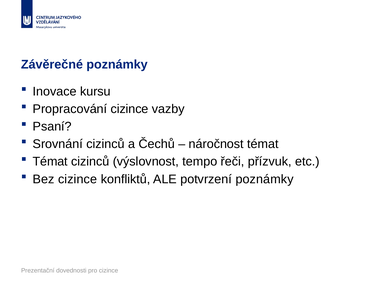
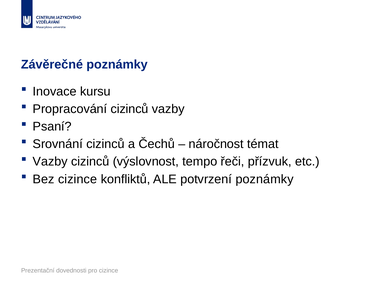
Propracování cizince: cizince -> cizinců
Témat at (50, 162): Témat -> Vazby
